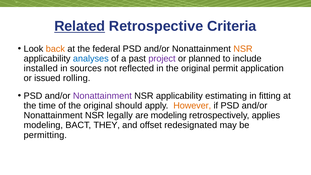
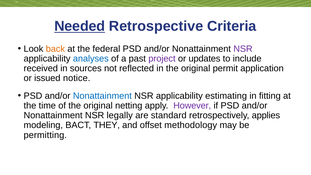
Related: Related -> Needed
NSR at (243, 49) colour: orange -> purple
planned: planned -> updates
installed: installed -> received
rolling: rolling -> notice
Nonattainment at (102, 96) colour: purple -> blue
should: should -> netting
However colour: orange -> purple
are modeling: modeling -> standard
redesignated: redesignated -> methodology
